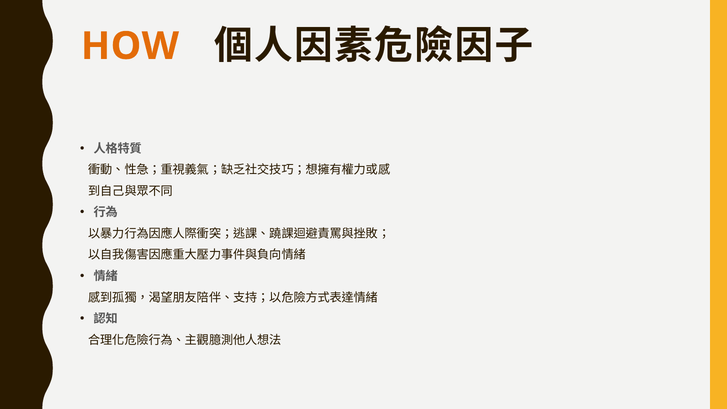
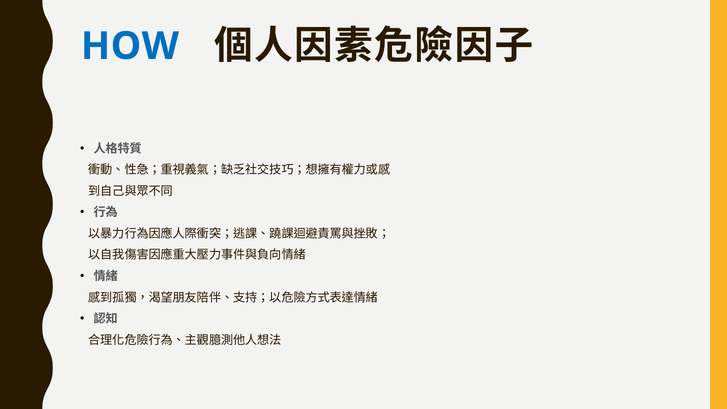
HOW colour: orange -> blue
